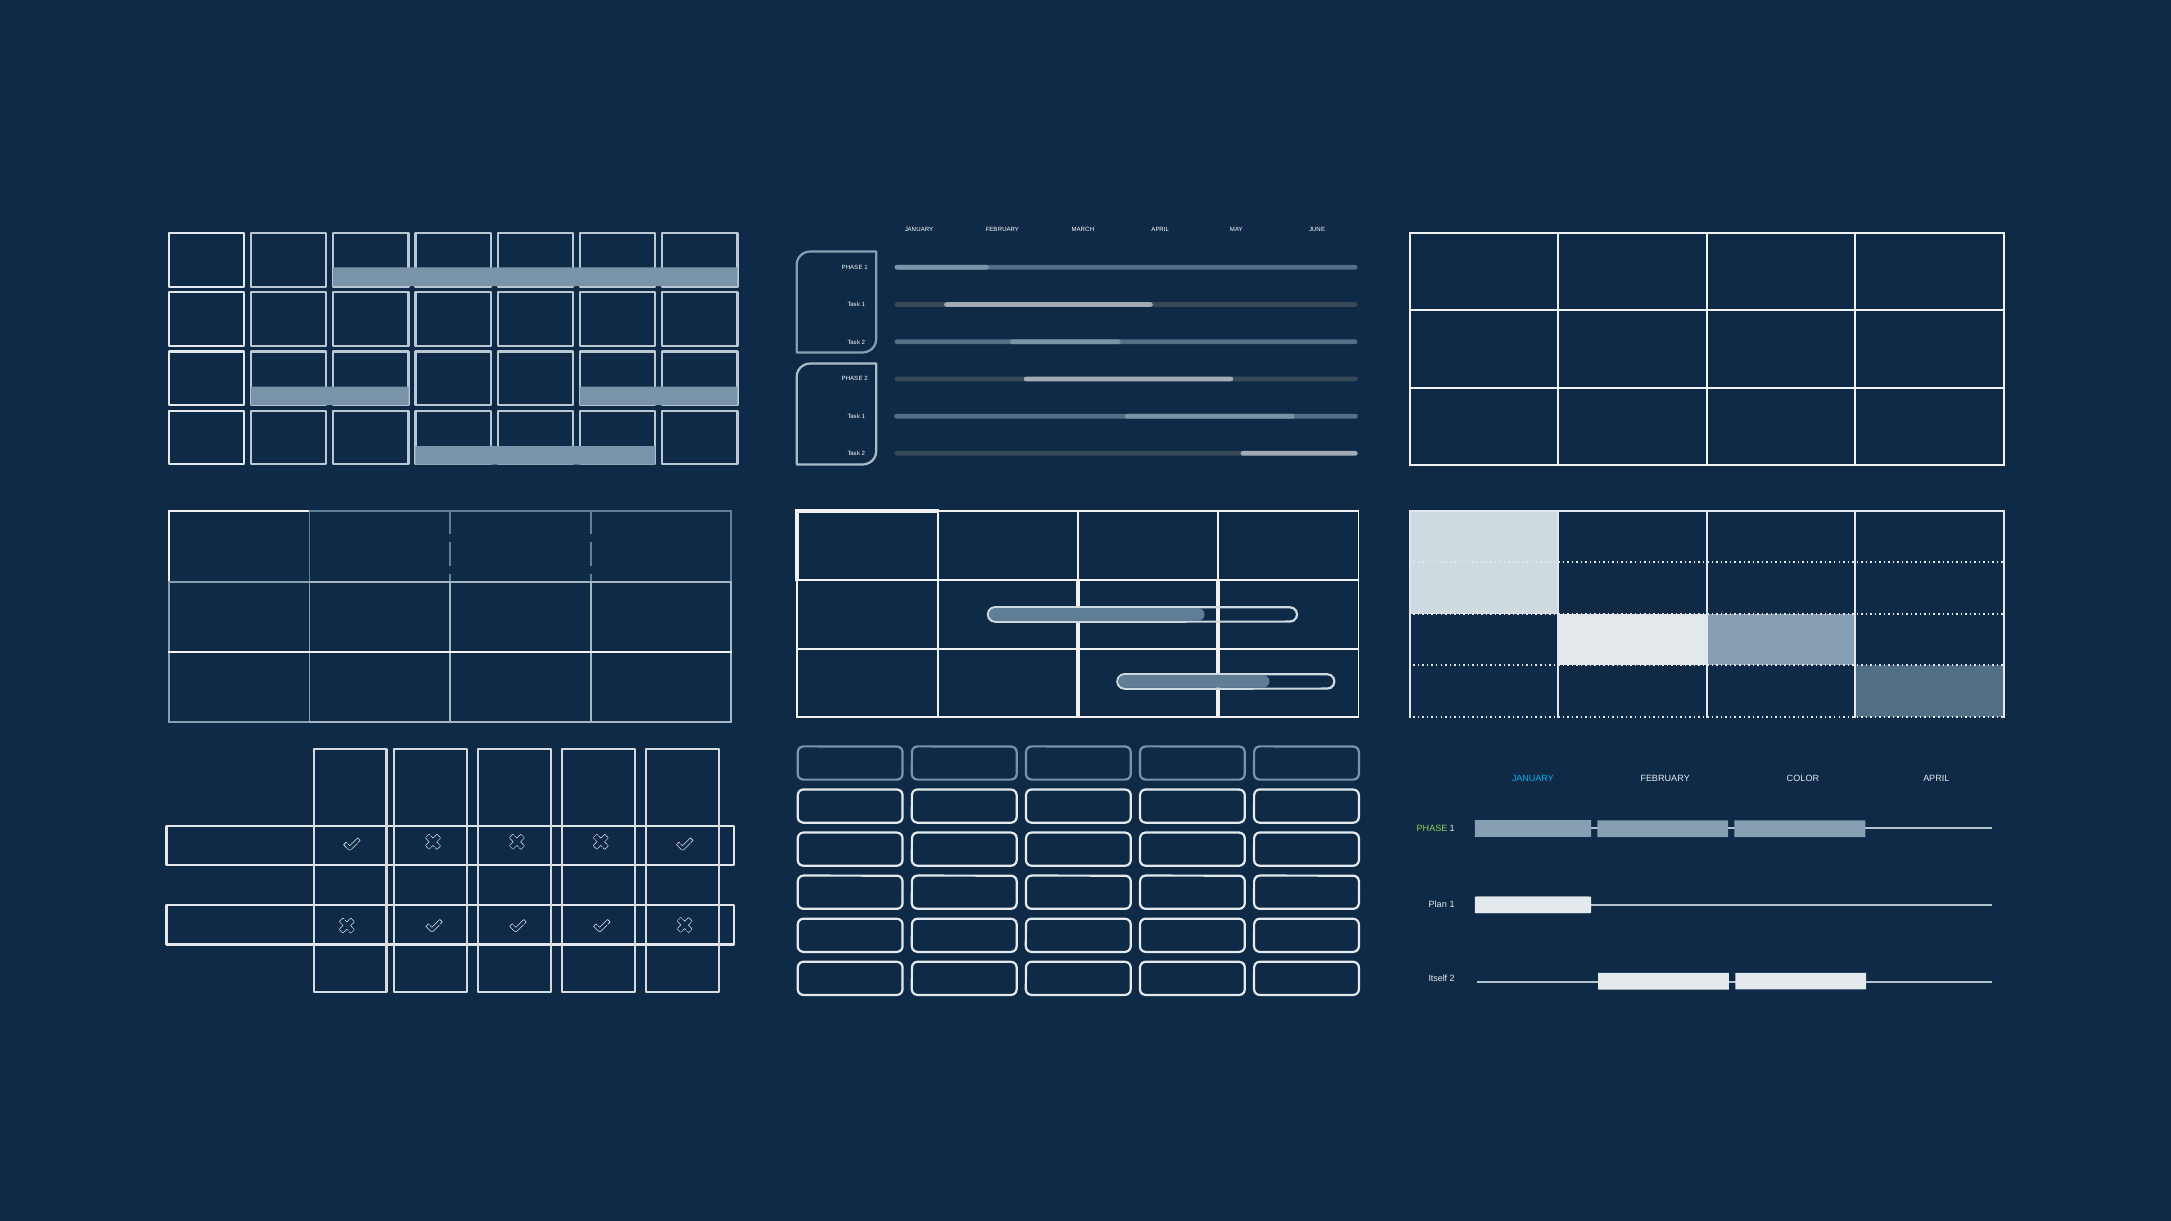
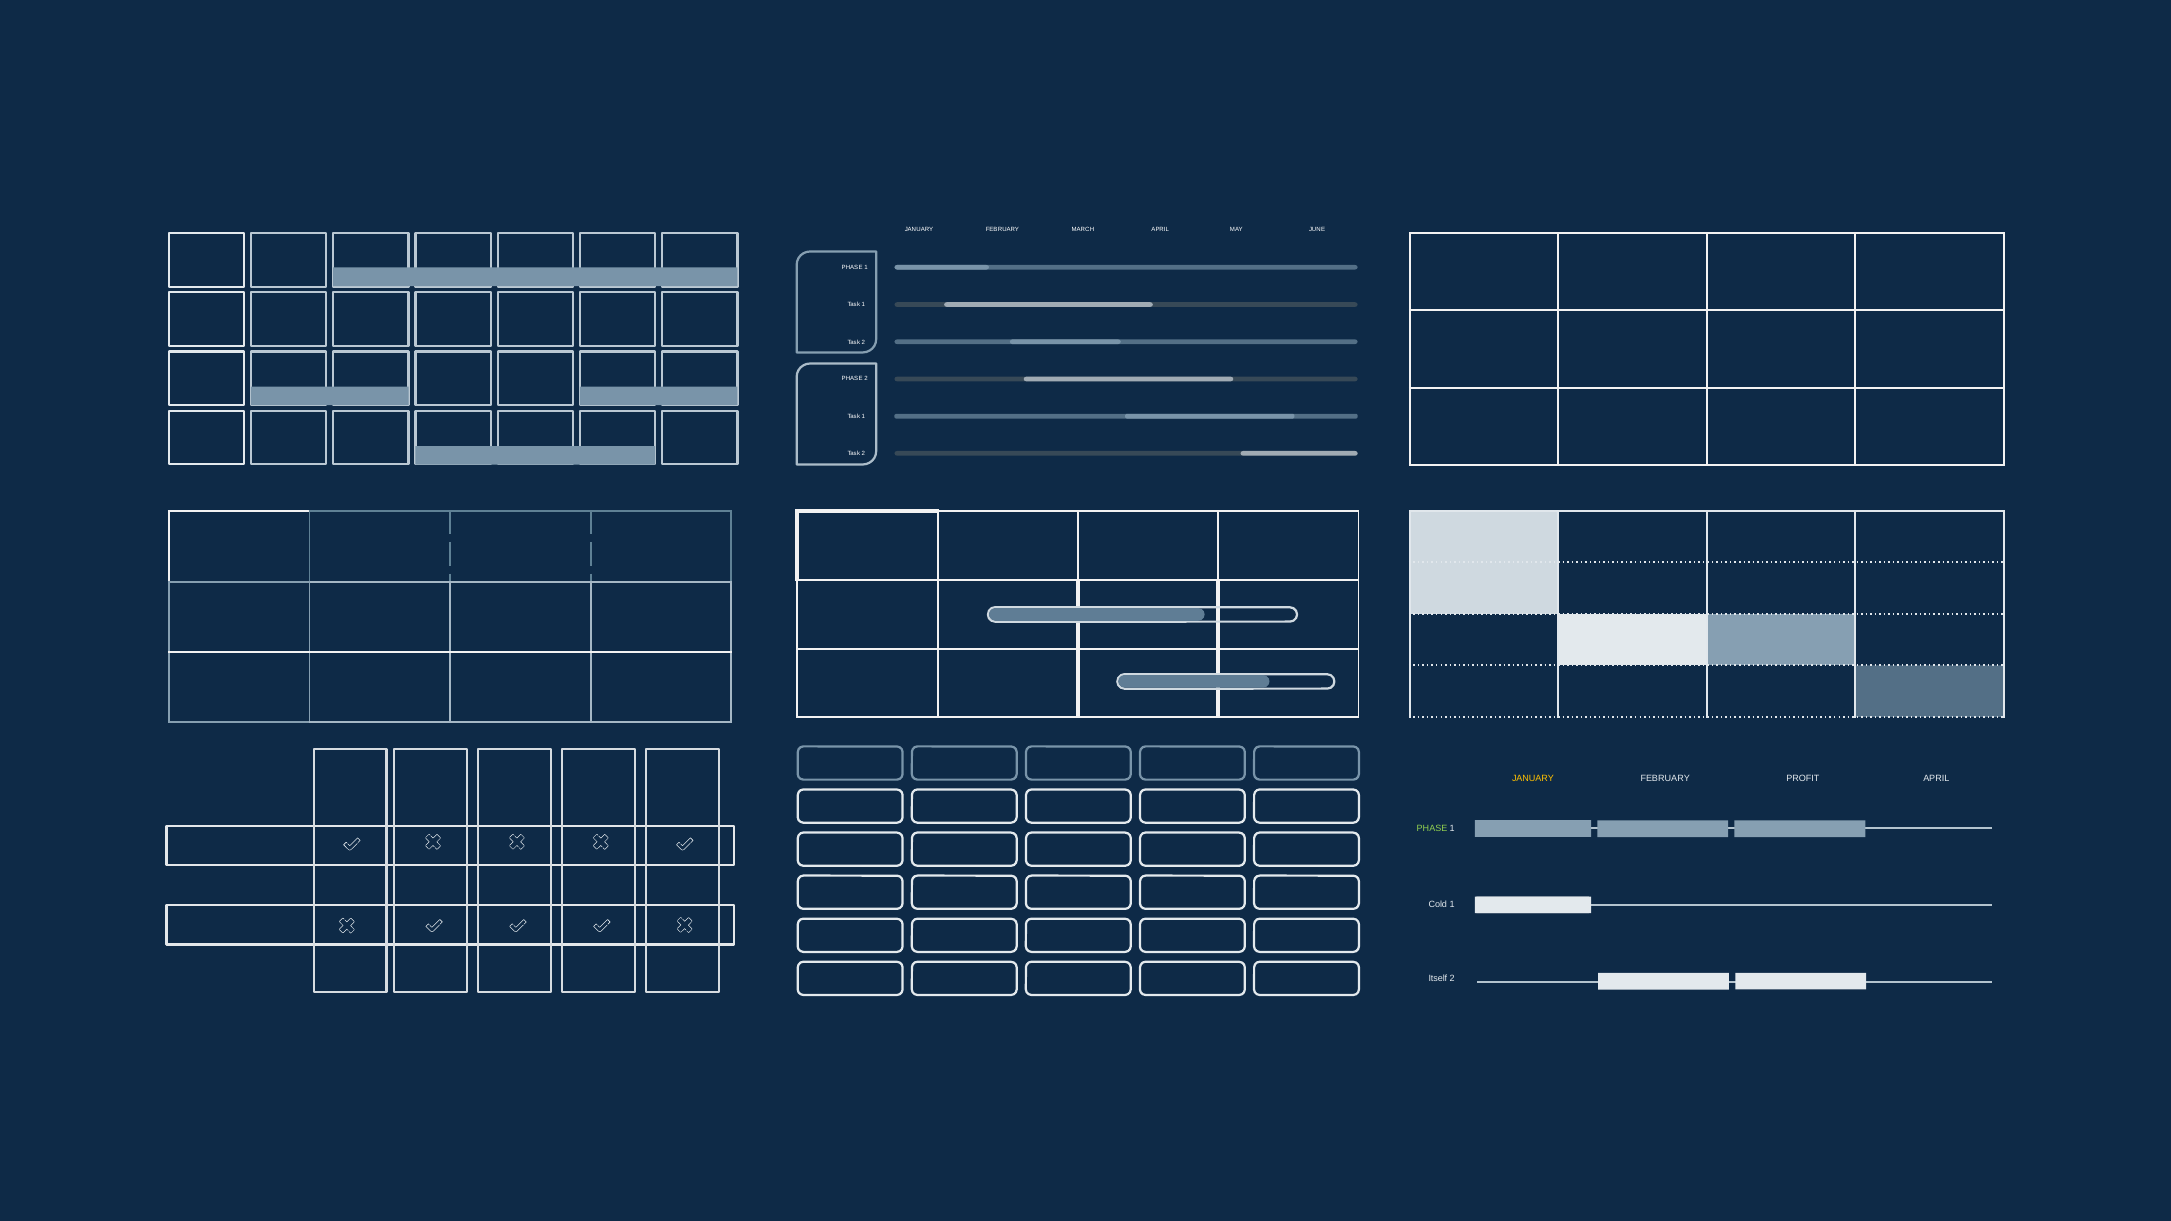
JANUARY at (1533, 779) colour: light blue -> yellow
COLOR: COLOR -> PROFIT
Plan: Plan -> Cold
